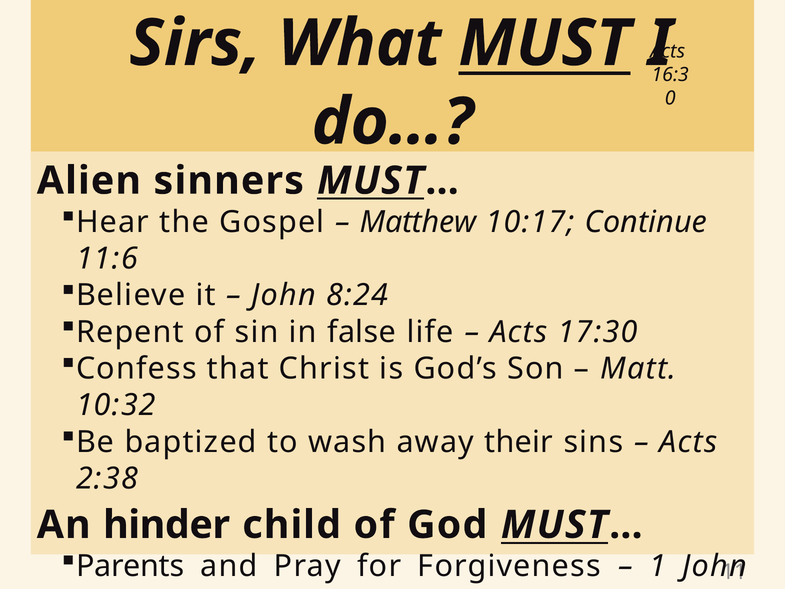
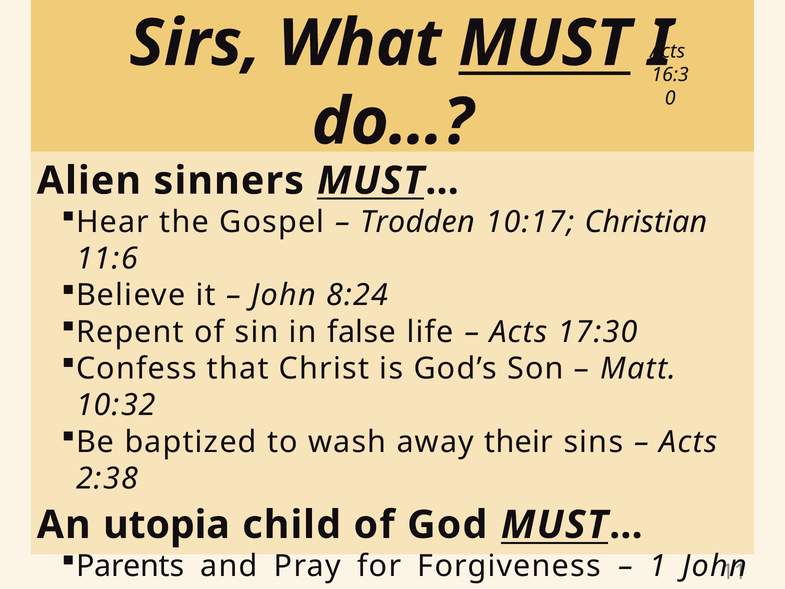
Matthew: Matthew -> Trodden
Continue: Continue -> Christian
hinder: hinder -> utopia
